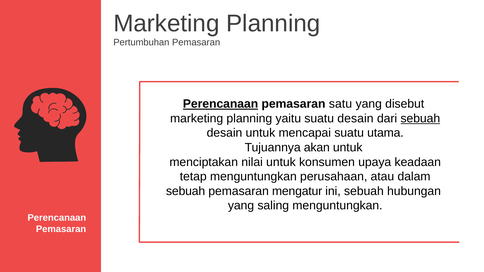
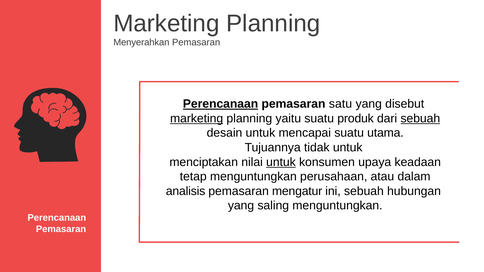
Pertumbuhan: Pertumbuhan -> Menyerahkan
marketing at (197, 119) underline: none -> present
suatu desain: desain -> produk
akan: akan -> tidak
untuk at (281, 162) underline: none -> present
sebuah at (186, 191): sebuah -> analisis
